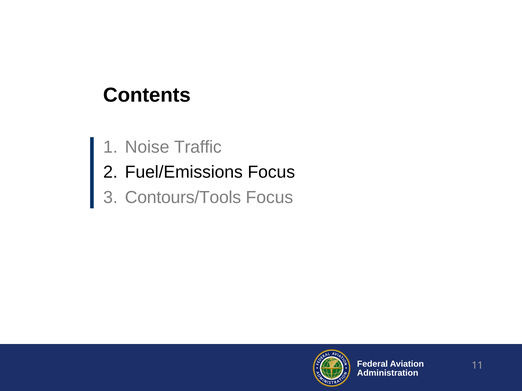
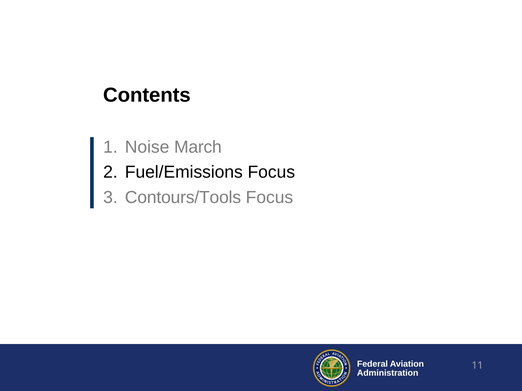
Traffic: Traffic -> March
